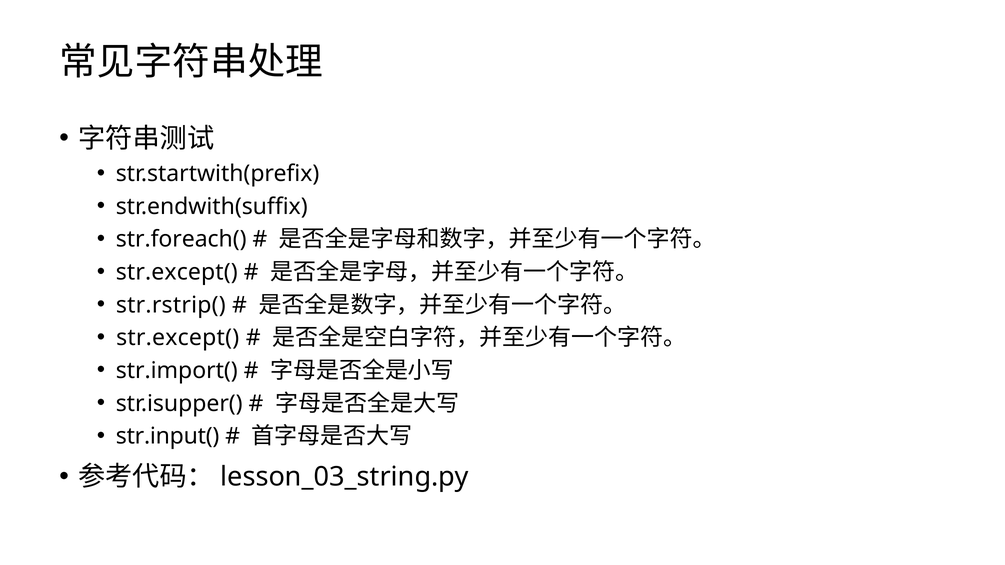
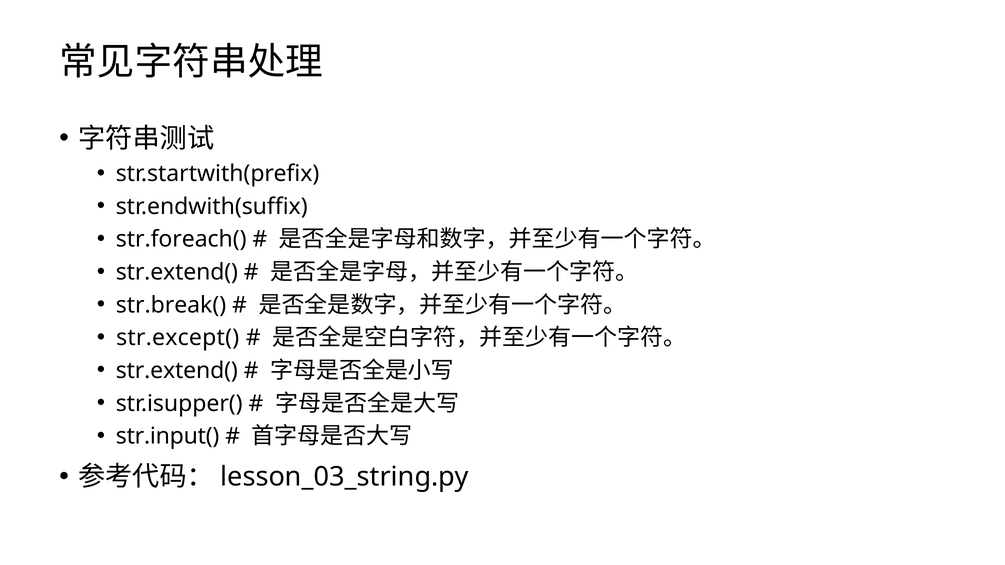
str.except( at (177, 272): str.except( -> str.extend(
str.rstrip(: str.rstrip( -> str.break(
str.import( at (177, 371): str.import( -> str.extend(
